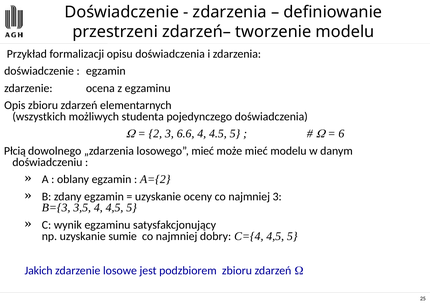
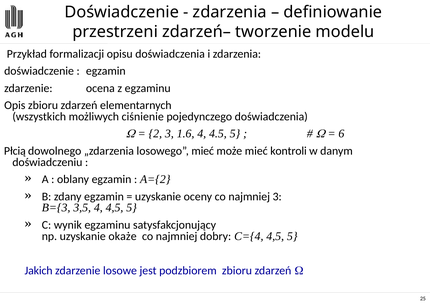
studenta: studenta -> ciśnienie
6.6: 6.6 -> 1.6
mieć modelu: modelu -> kontroli
sumie: sumie -> okaże
